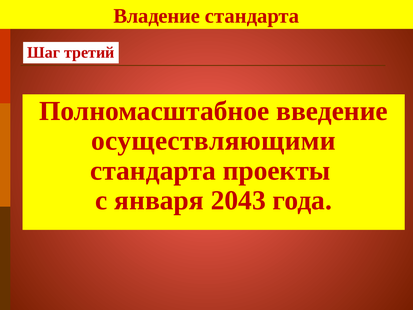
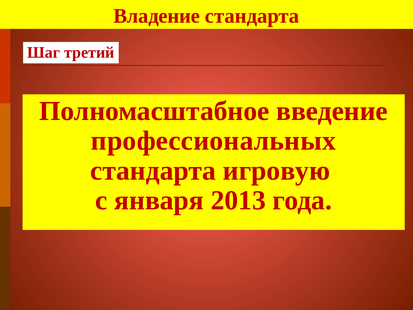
осуществляющими: осуществляющими -> профессиональных
проекты: проекты -> игровую
2043: 2043 -> 2013
